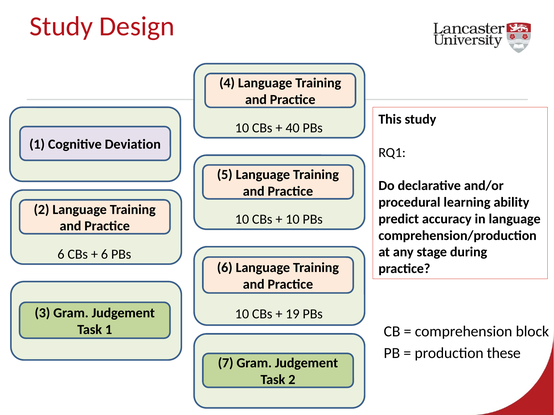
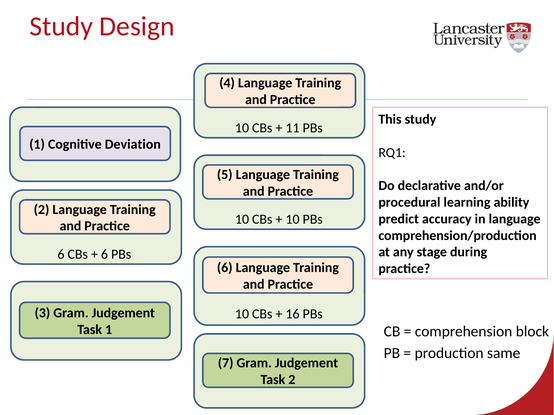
40: 40 -> 11
19: 19 -> 16
these: these -> same
